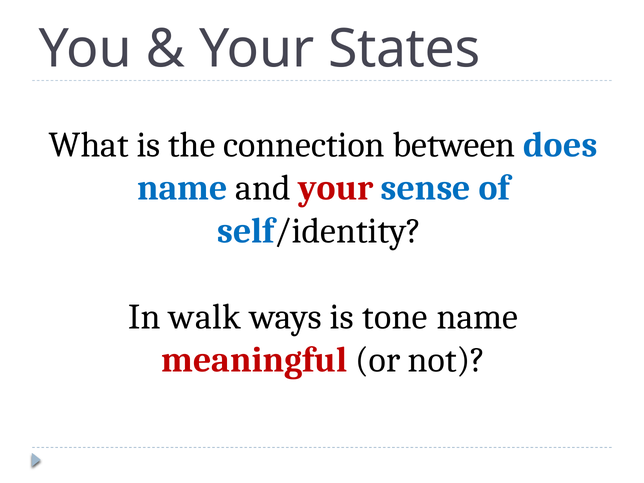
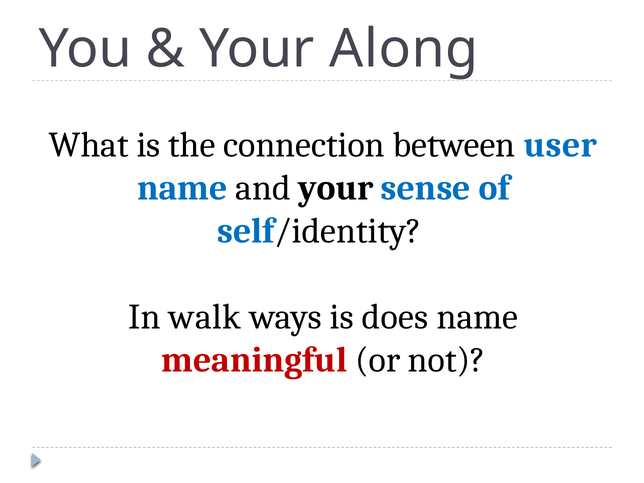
States: States -> Along
does: does -> user
your at (336, 188) colour: red -> black
tone: tone -> does
